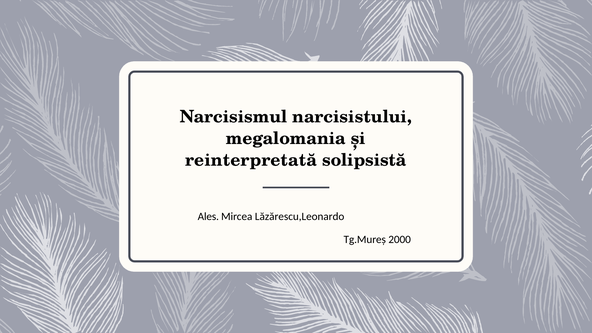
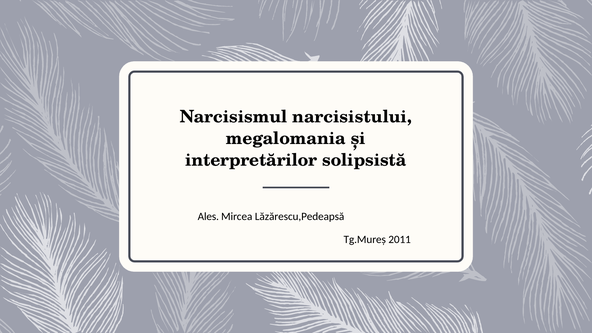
reinterpretată: reinterpretată -> interpretărilor
Lăzărescu,Leonardo: Lăzărescu,Leonardo -> Lăzărescu,Pedeapsă
2000: 2000 -> 2011
